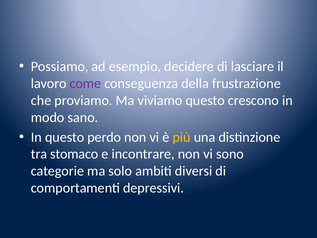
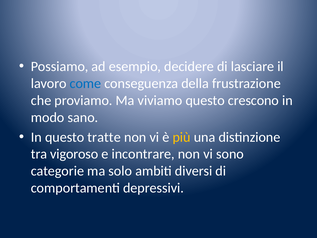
come colour: purple -> blue
perdo: perdo -> tratte
stomaco: stomaco -> vigoroso
